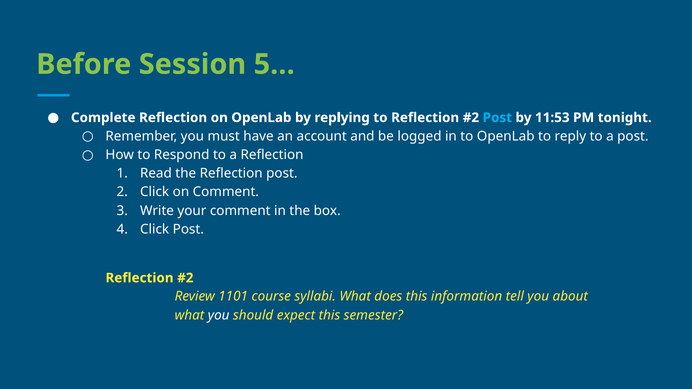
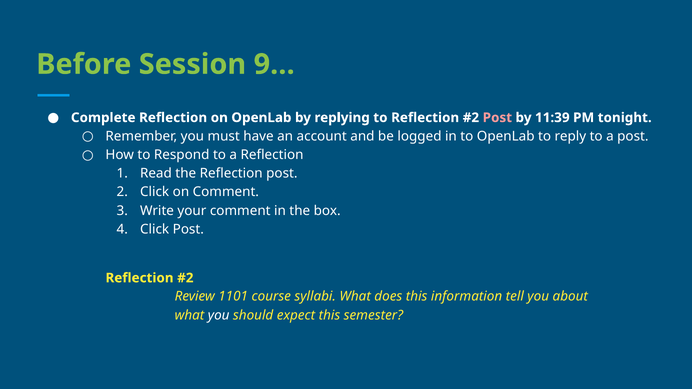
5…: 5… -> 9…
Post at (497, 118) colour: light blue -> pink
11:53: 11:53 -> 11:39
